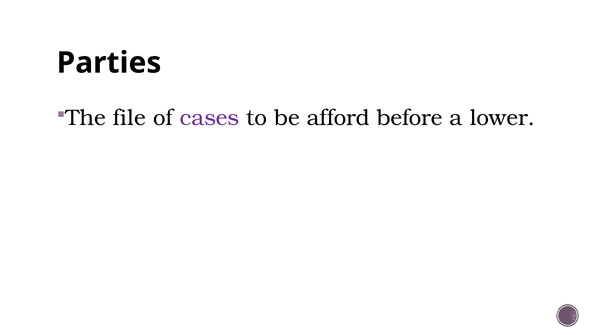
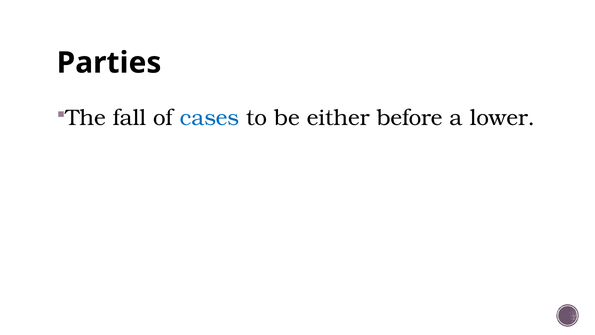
file: file -> fall
cases colour: purple -> blue
afford: afford -> either
